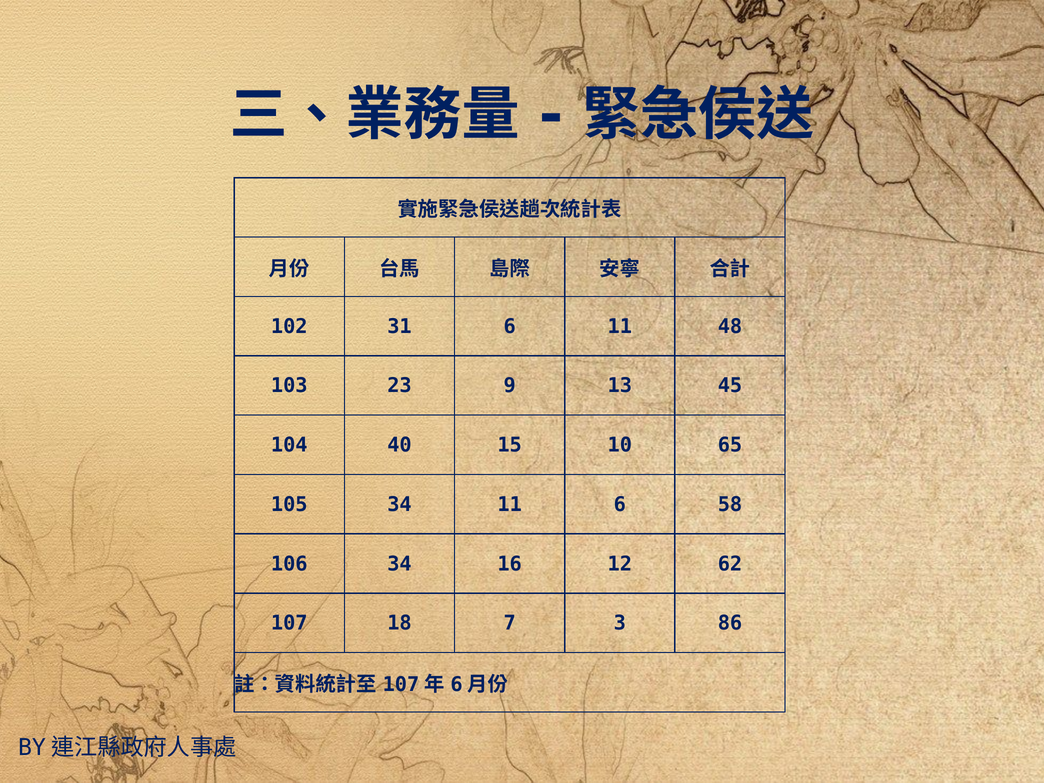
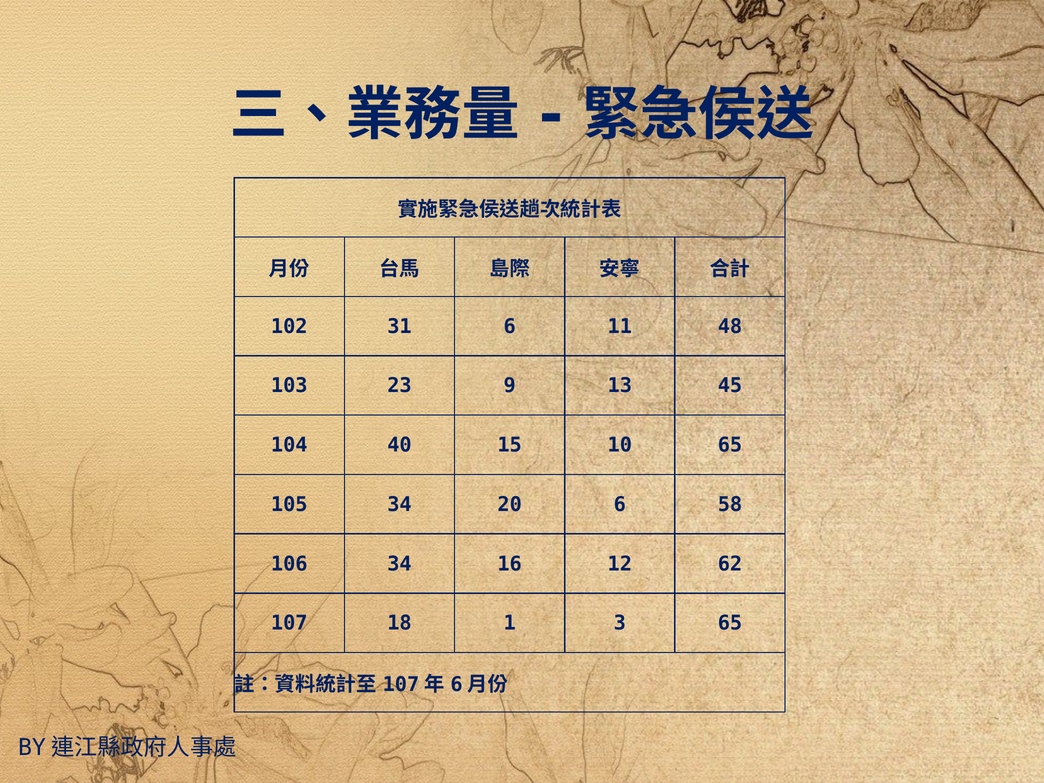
34 11: 11 -> 20
7: 7 -> 1
3 86: 86 -> 65
